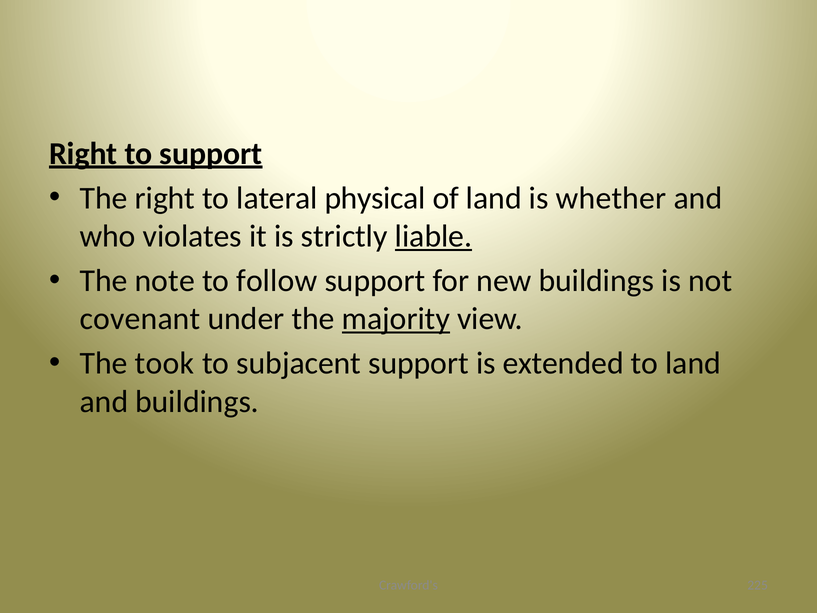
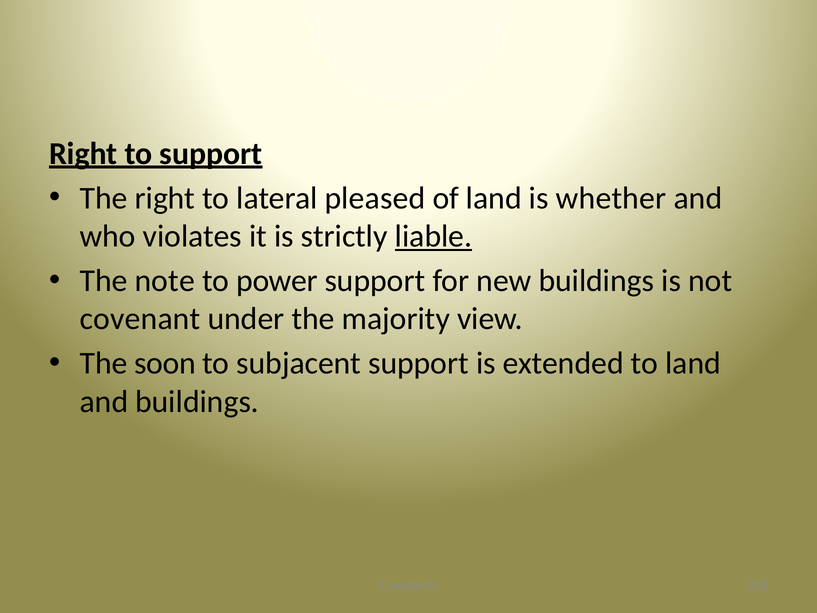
physical: physical -> pleased
follow: follow -> power
majority underline: present -> none
took: took -> soon
